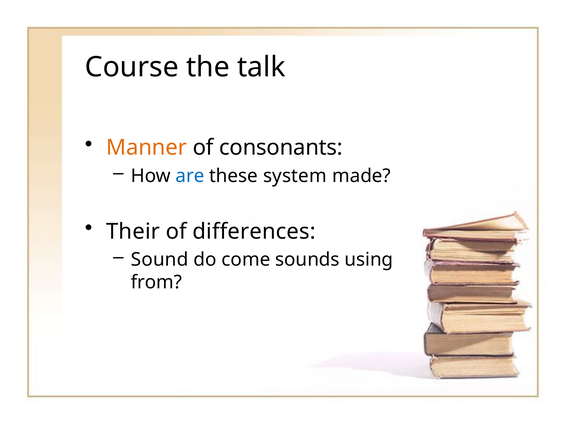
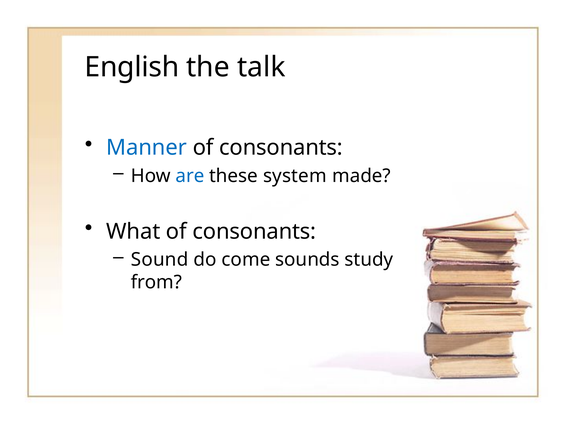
Course: Course -> English
Manner colour: orange -> blue
Their: Their -> What
differences at (254, 231): differences -> consonants
using: using -> study
